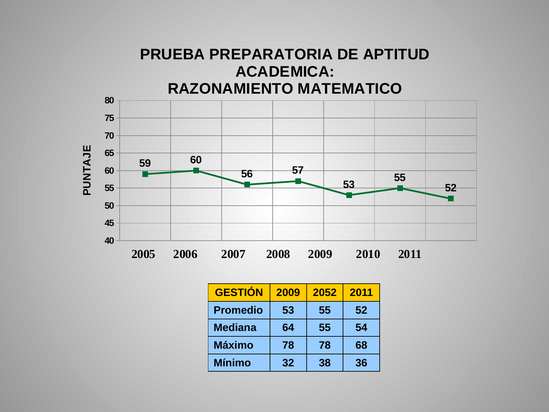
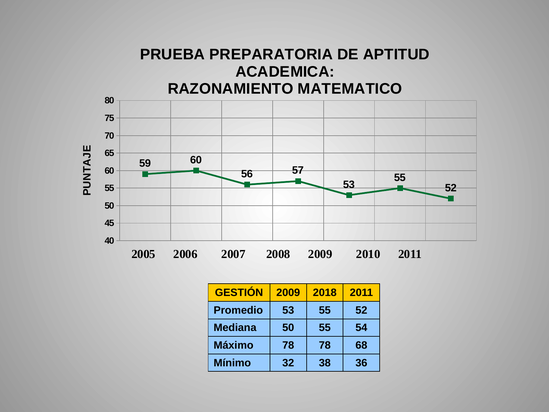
2052: 2052 -> 2018
Mediana 64: 64 -> 50
